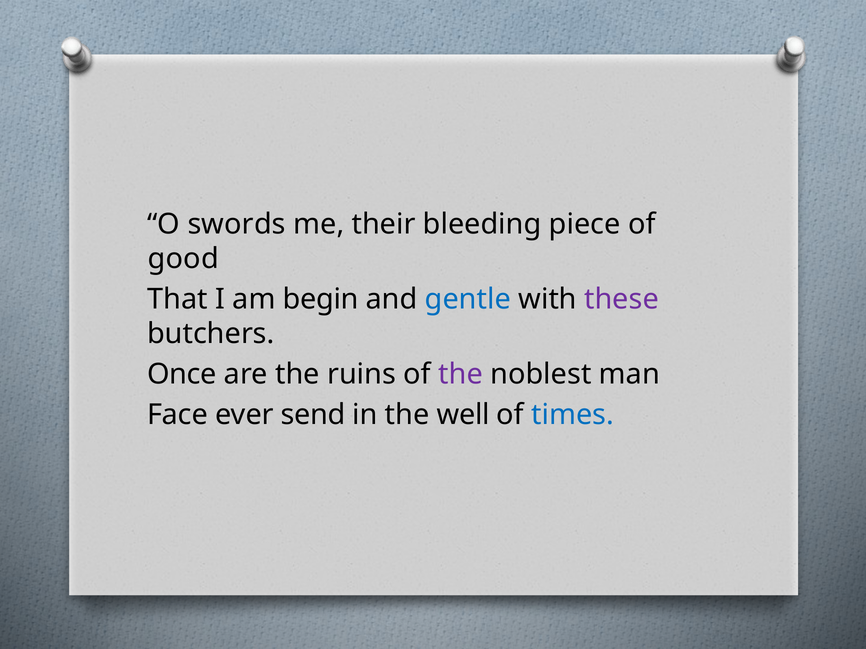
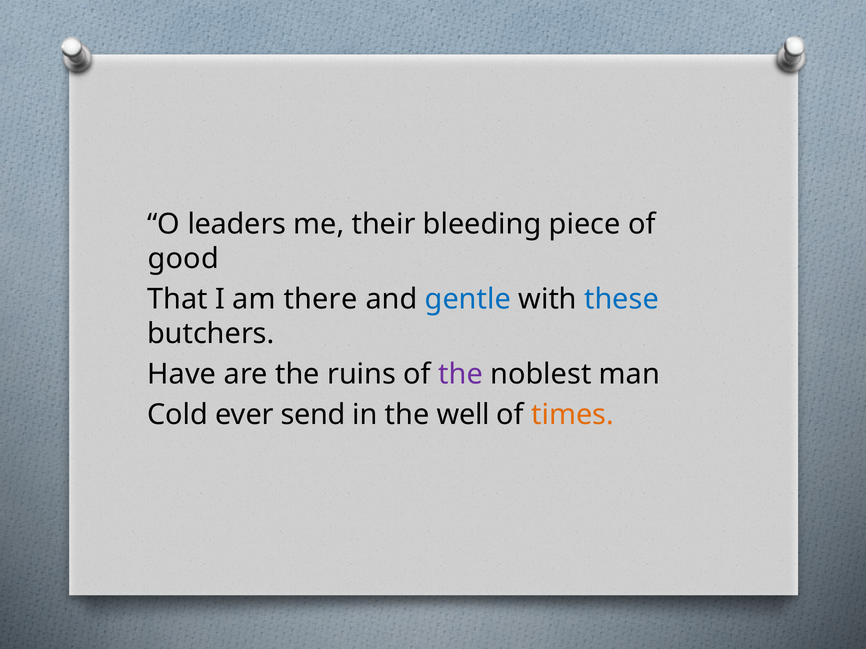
swords: swords -> leaders
begin: begin -> there
these colour: purple -> blue
Once: Once -> Have
Face: Face -> Cold
times colour: blue -> orange
